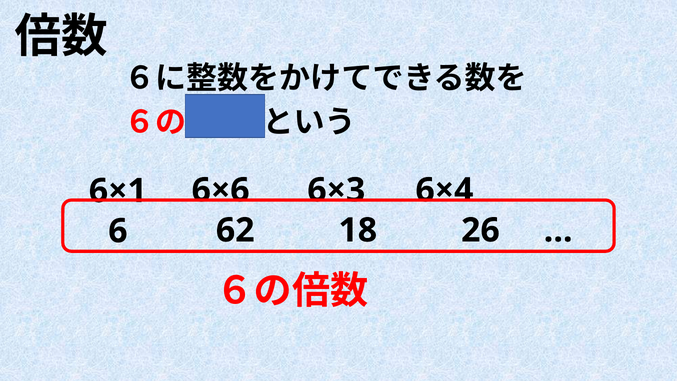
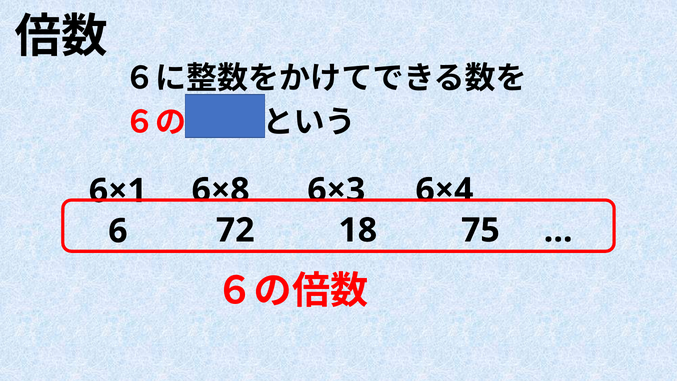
6×6: 6×6 -> 6×8
62: 62 -> 72
26: 26 -> 75
